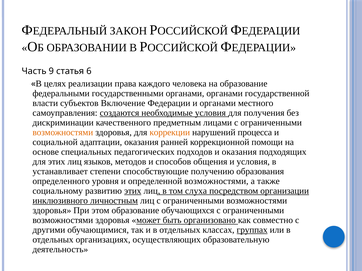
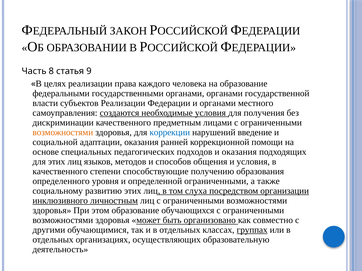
9: 9 -> 8
6: 6 -> 9
субъектов Включение: Включение -> Реализации
коррекции colour: orange -> blue
процесса: процесса -> введение
устанавливает at (60, 172): устанавливает -> качественного
определенной возможностями: возможностями -> ограниченными
этих at (133, 191) underline: present -> none
